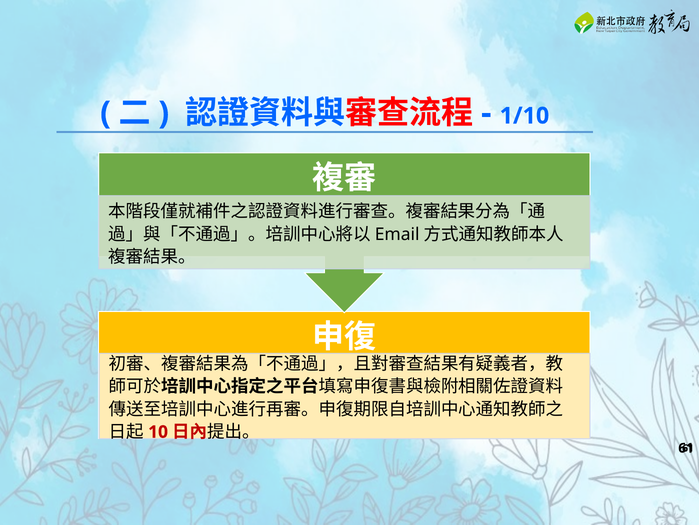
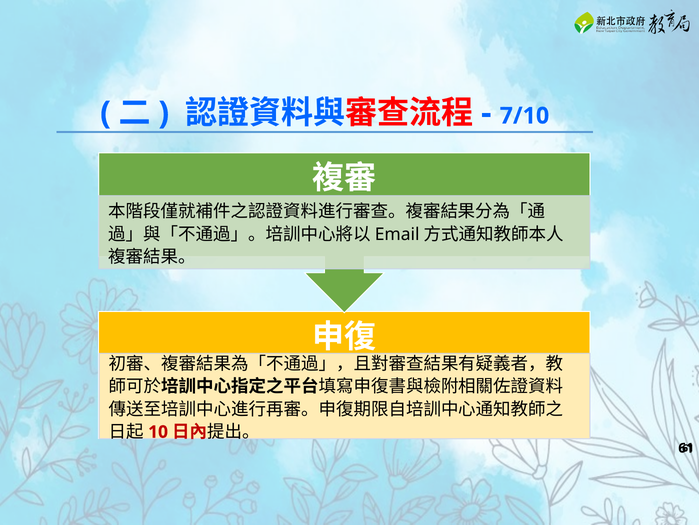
1/10: 1/10 -> 7/10
